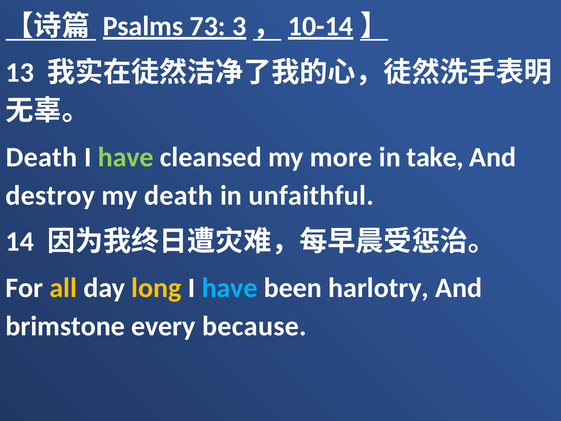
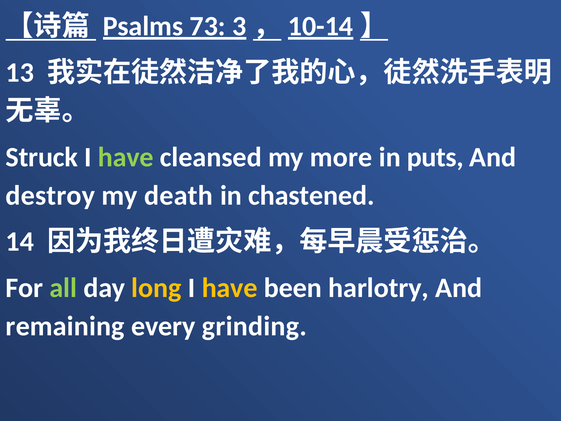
Death at (42, 157): Death -> Struck
take: take -> puts
unfaithful: unfaithful -> chastened
all colour: yellow -> light green
have at (230, 288) colour: light blue -> yellow
brimstone: brimstone -> remaining
because: because -> grinding
